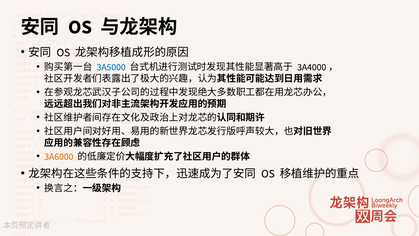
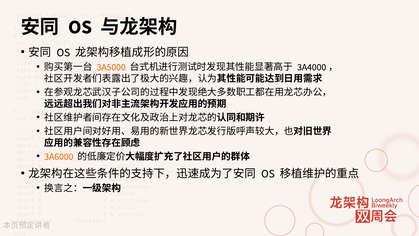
3A5000 colour: blue -> orange
